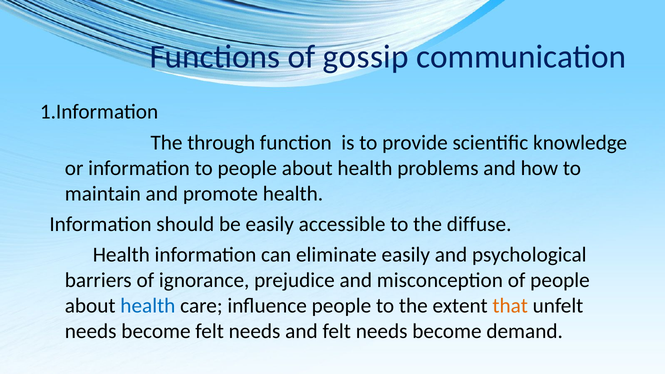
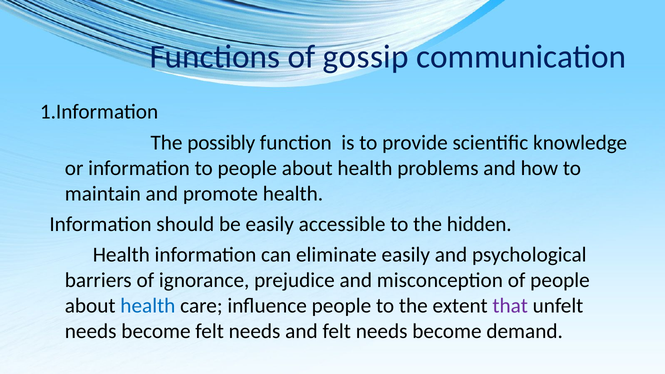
through: through -> possibly
diffuse: diffuse -> hidden
that colour: orange -> purple
